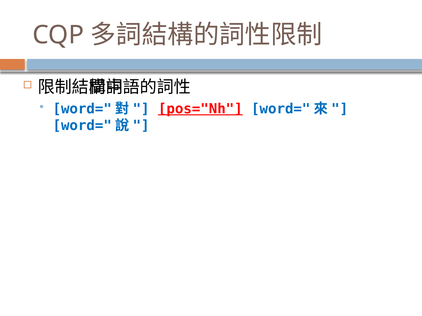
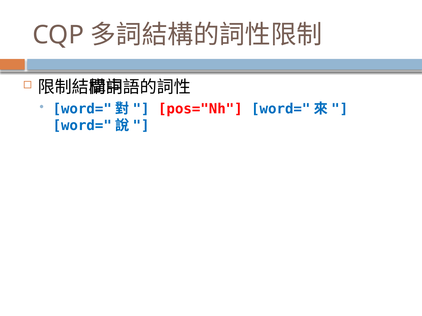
pos="Nh underline: present -> none
